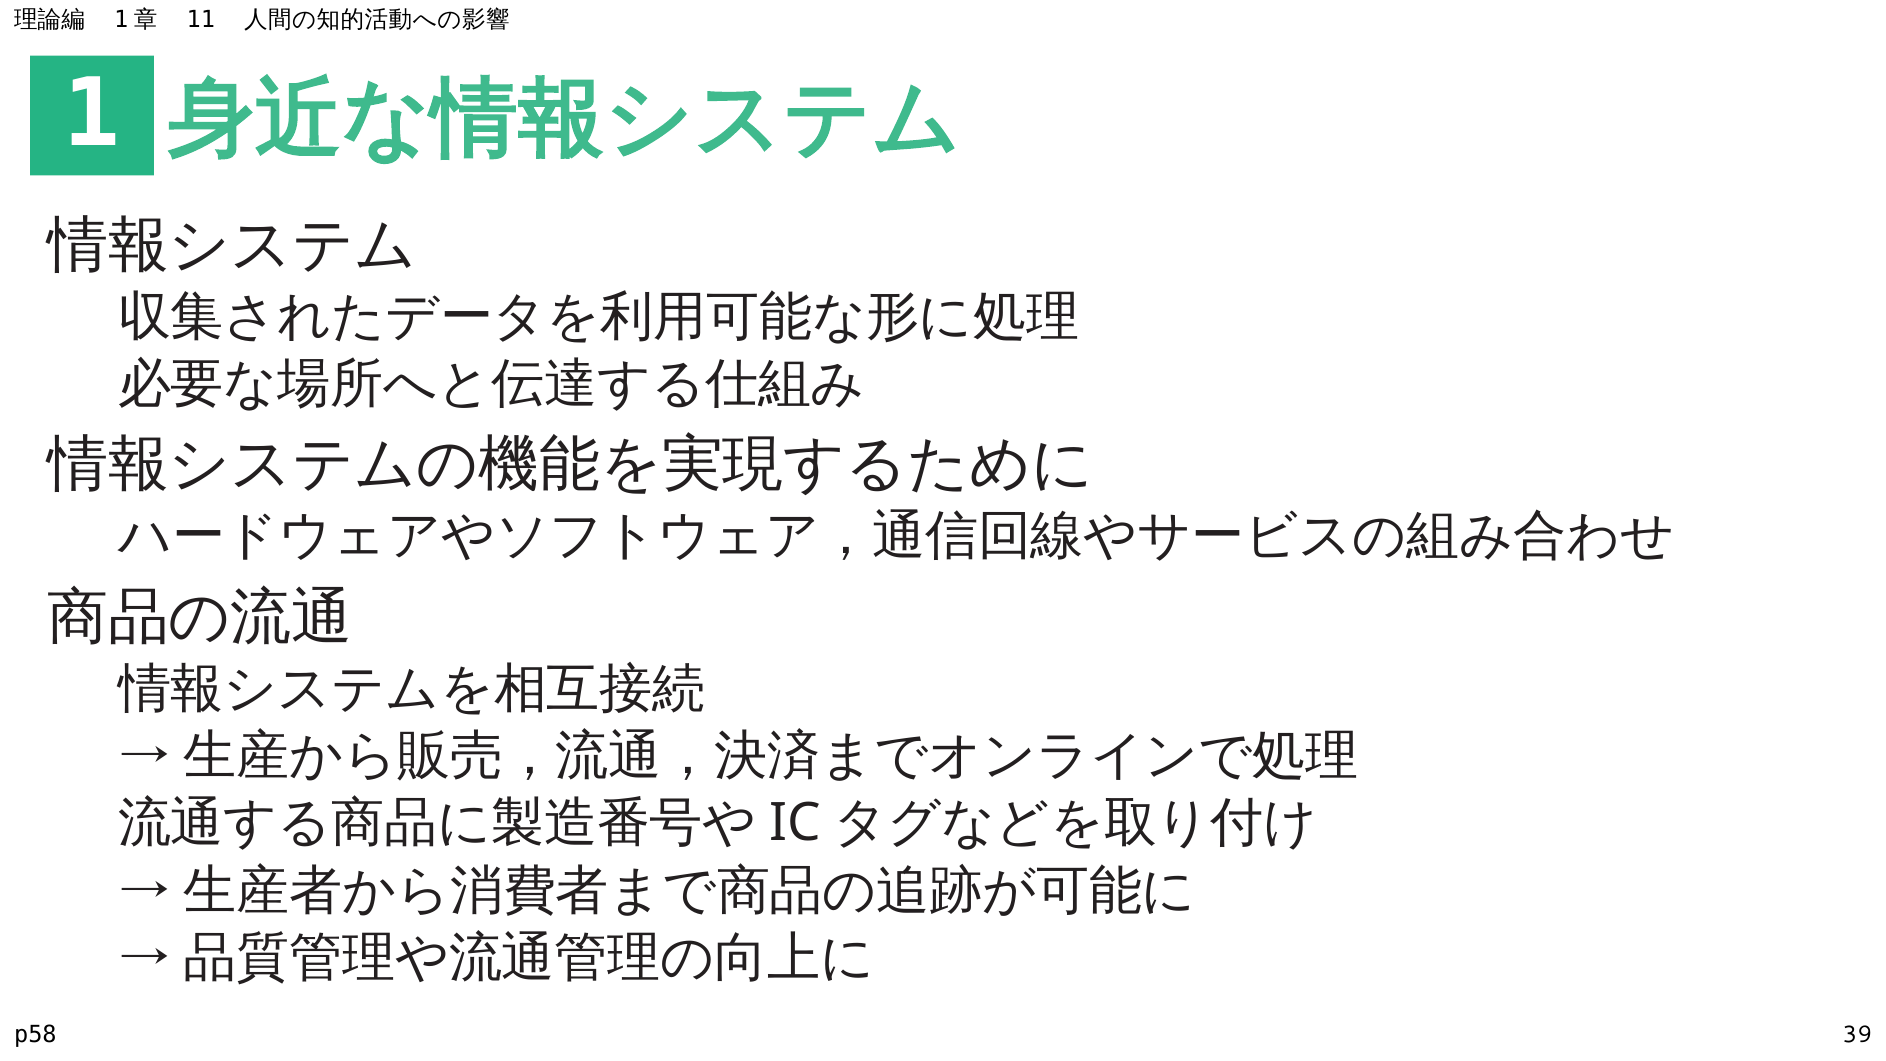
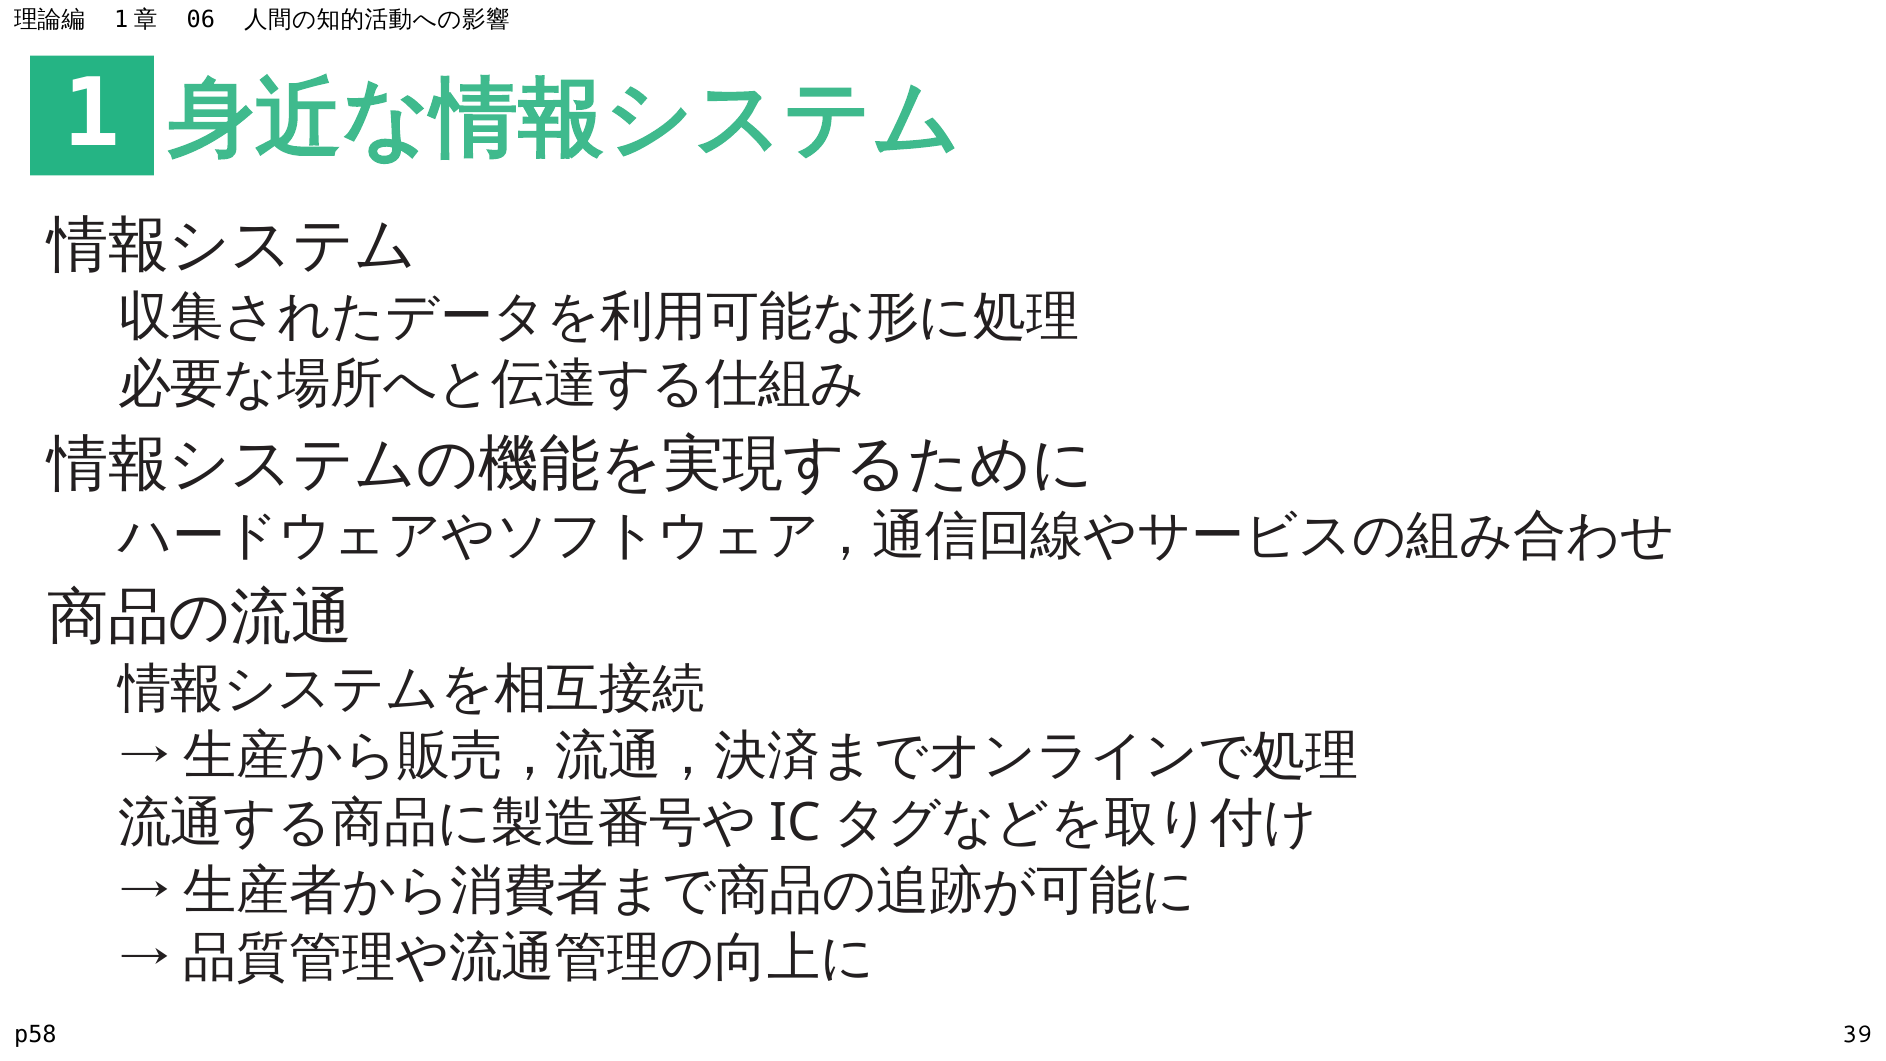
11: 11 -> 06
